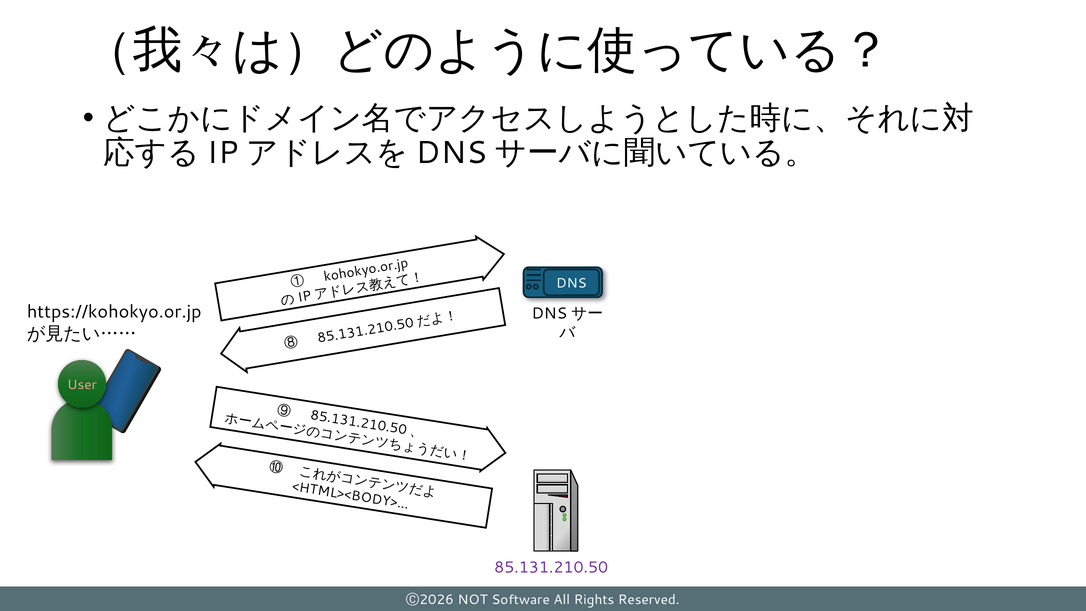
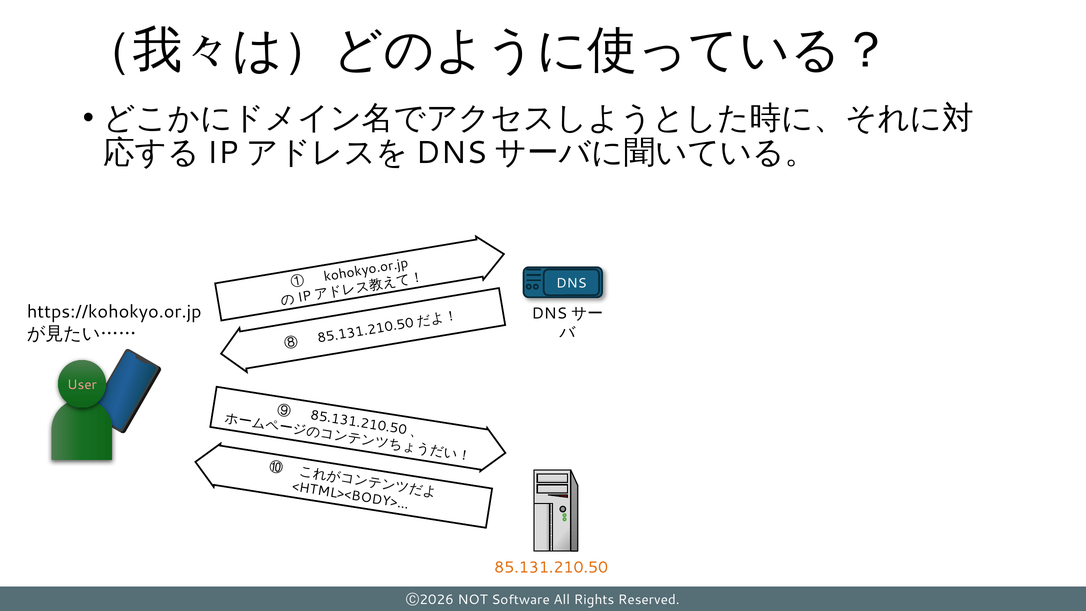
85.131.210.50 at (551, 567) colour: purple -> orange
